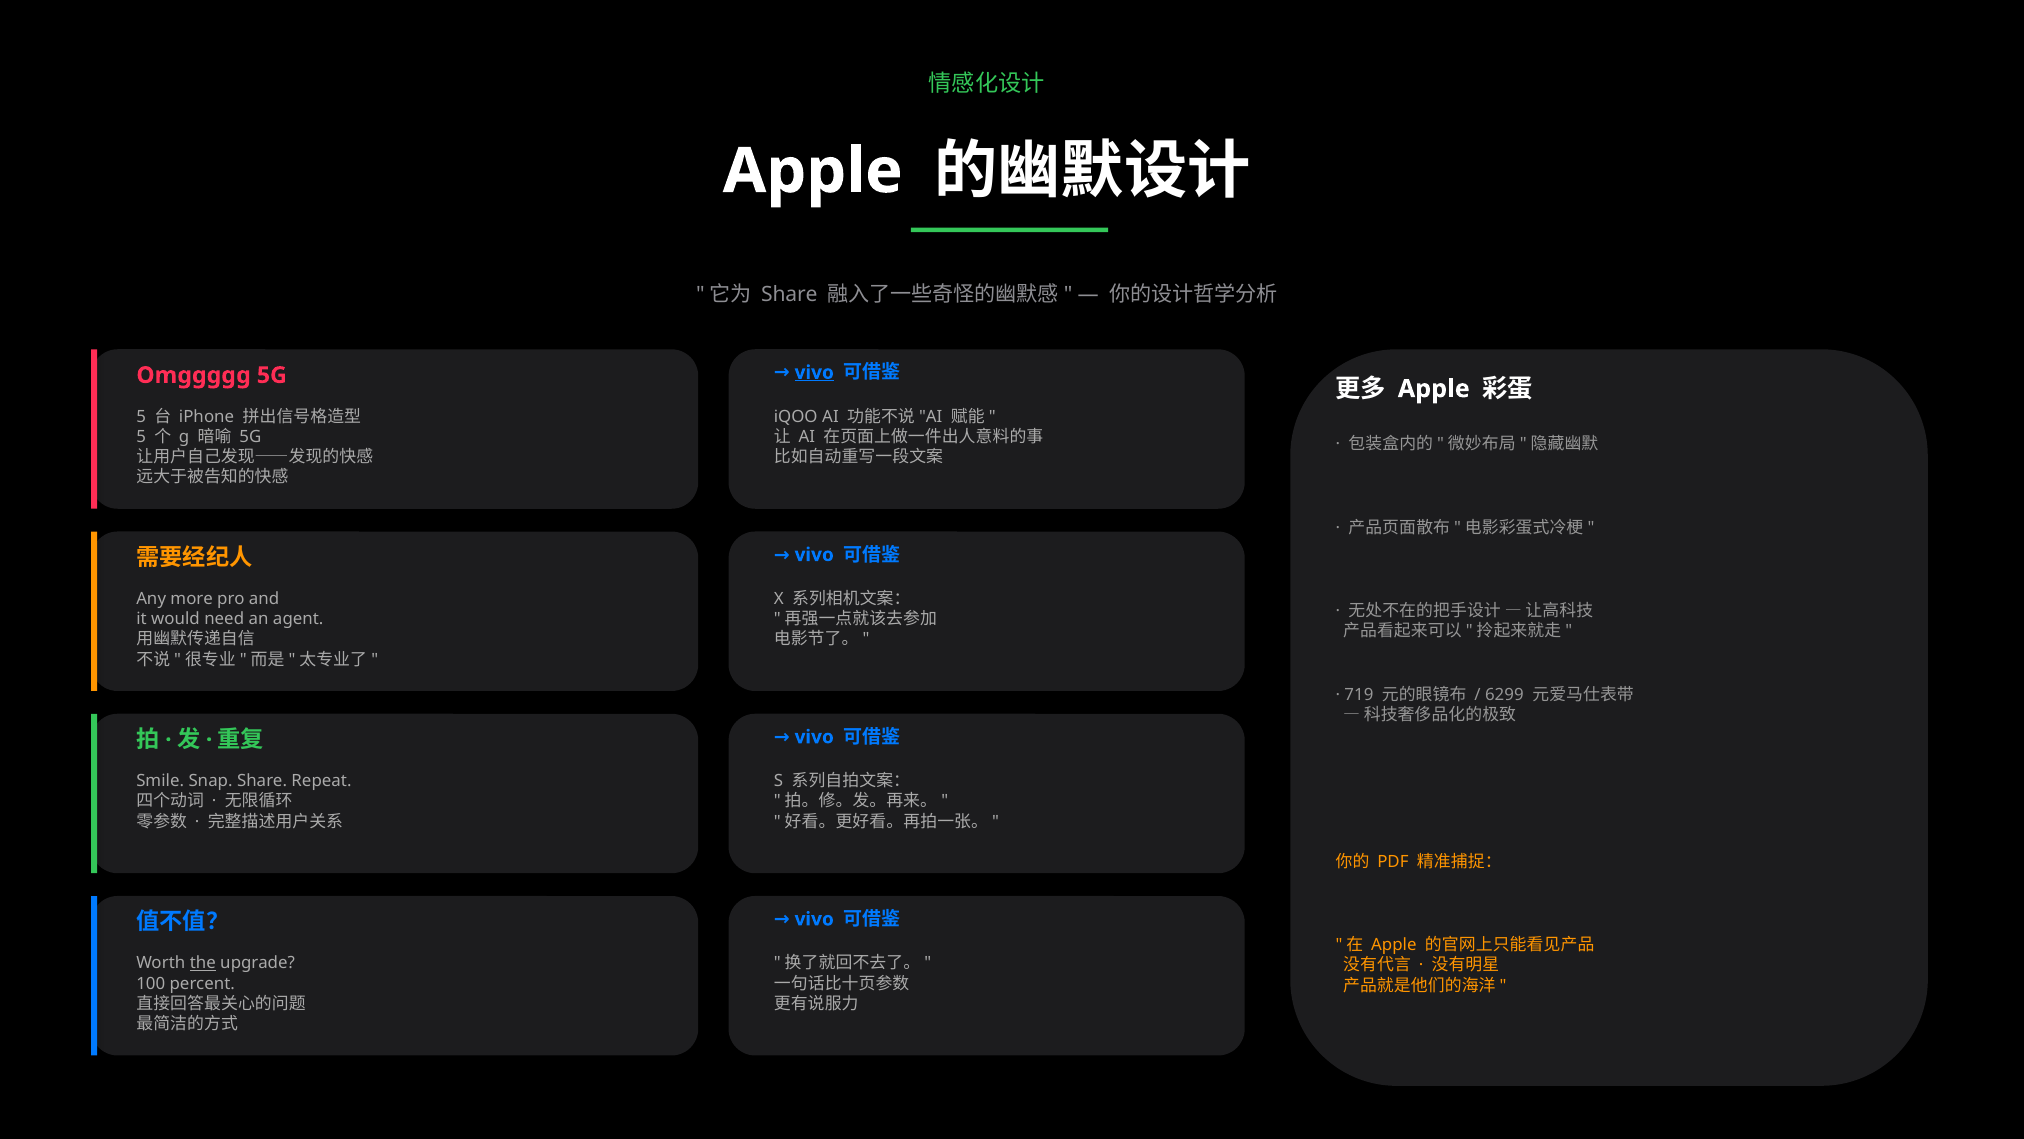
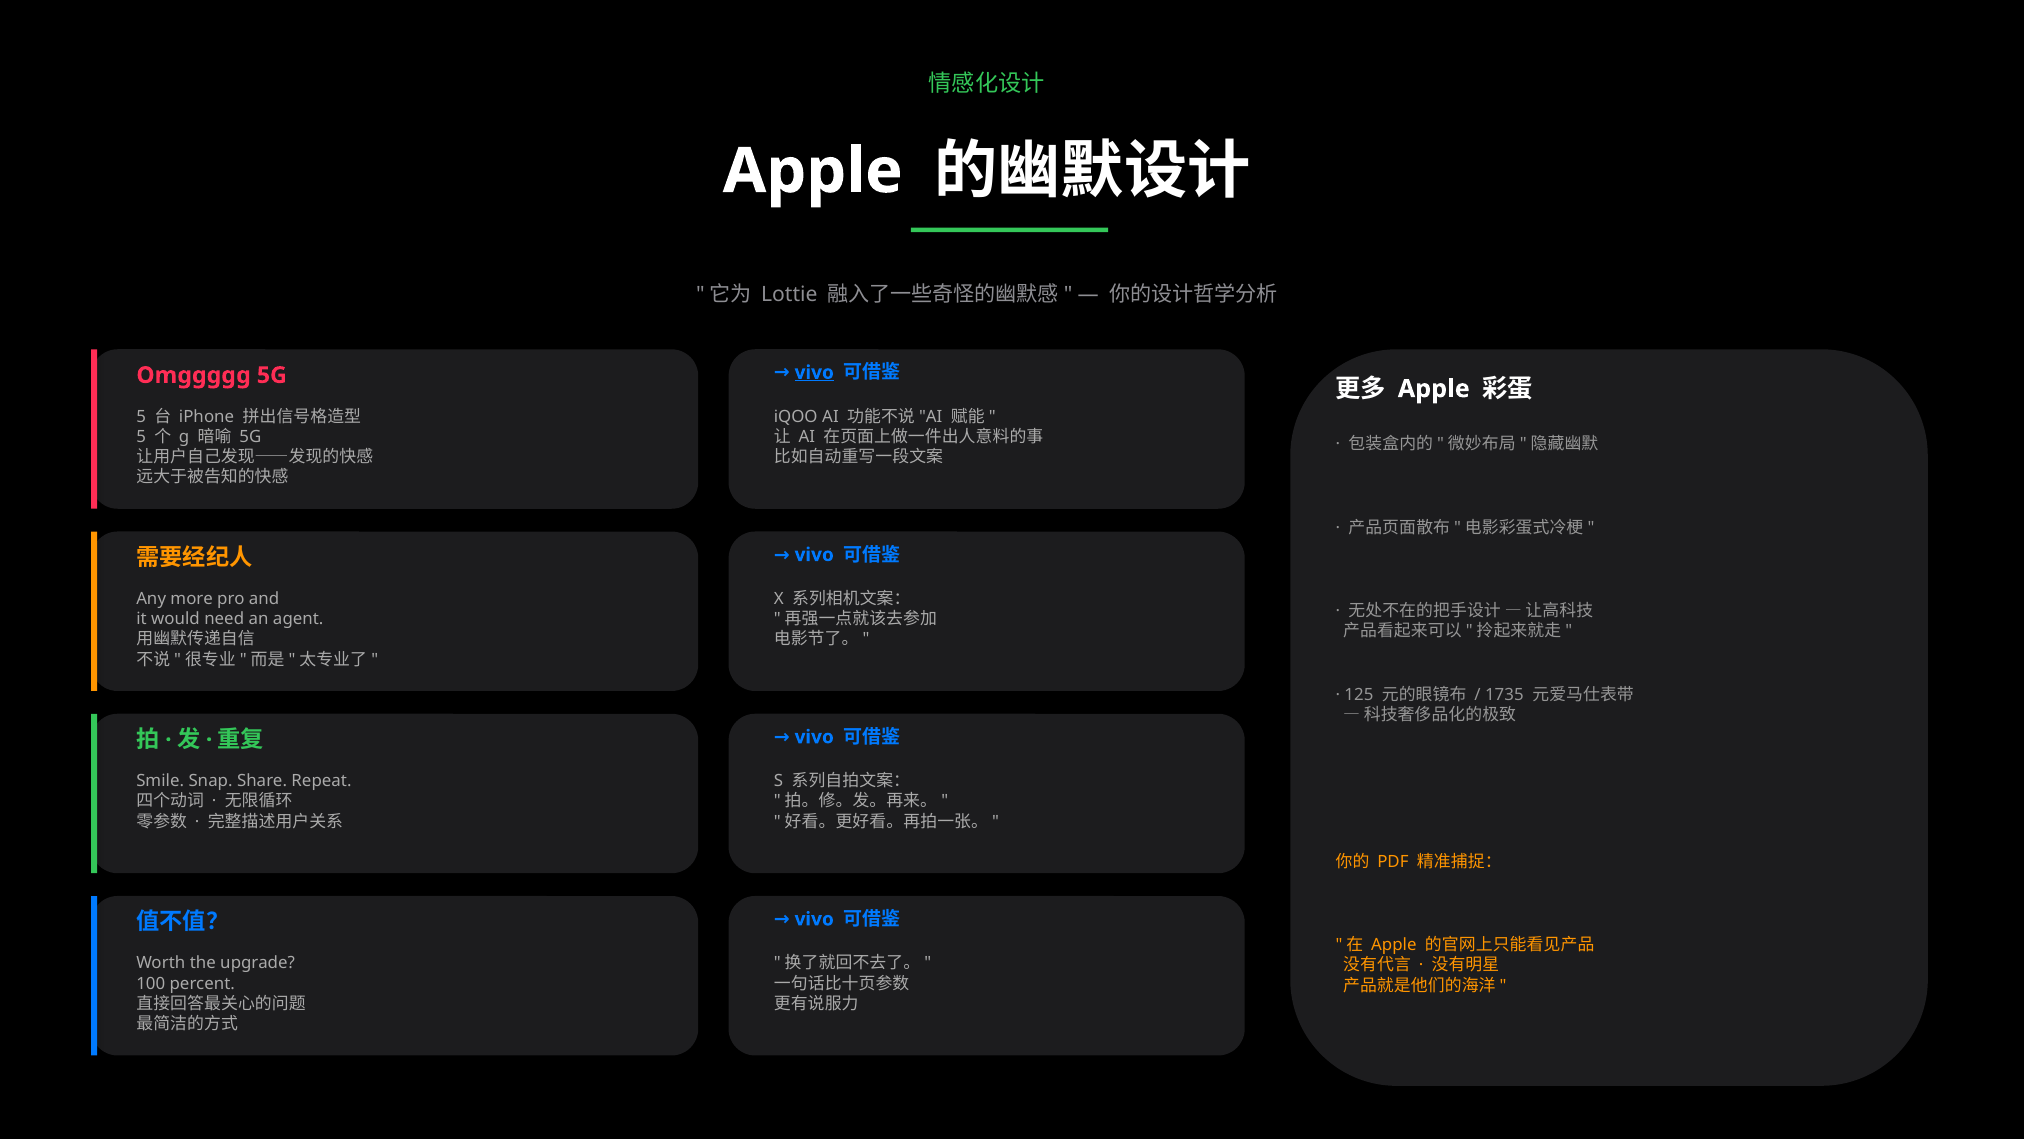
Share at (789, 295): Share -> Lottie
719: 719 -> 125
6299: 6299 -> 1735
the underline: present -> none
